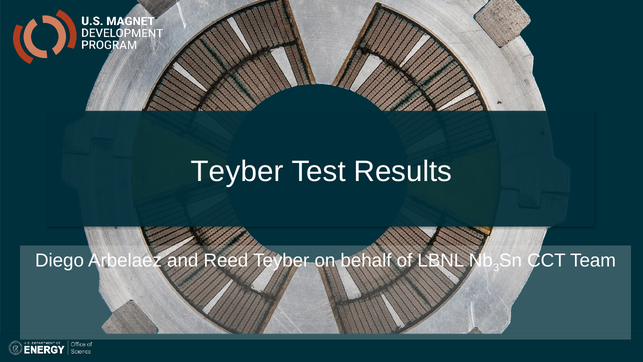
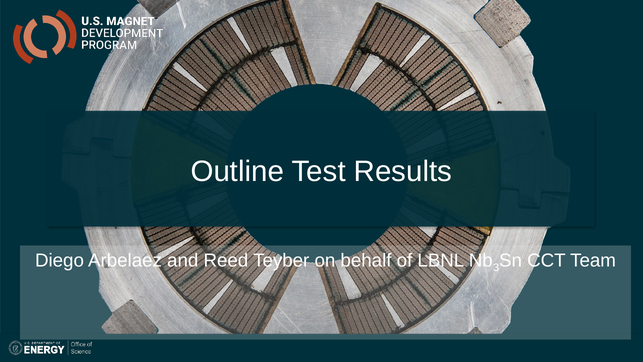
Teyber at (237, 171): Teyber -> Outline
